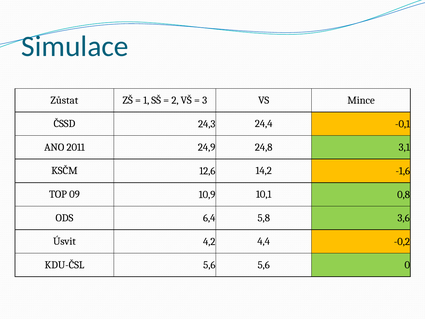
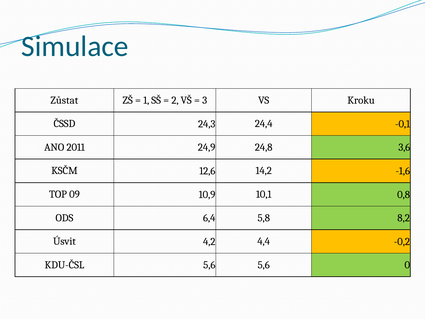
Mince: Mince -> Kroku
3,1: 3,1 -> 3,6
3,6: 3,6 -> 8,2
